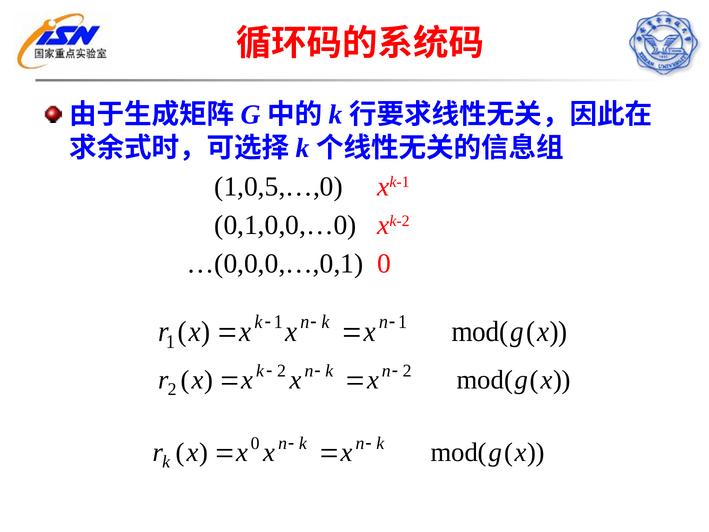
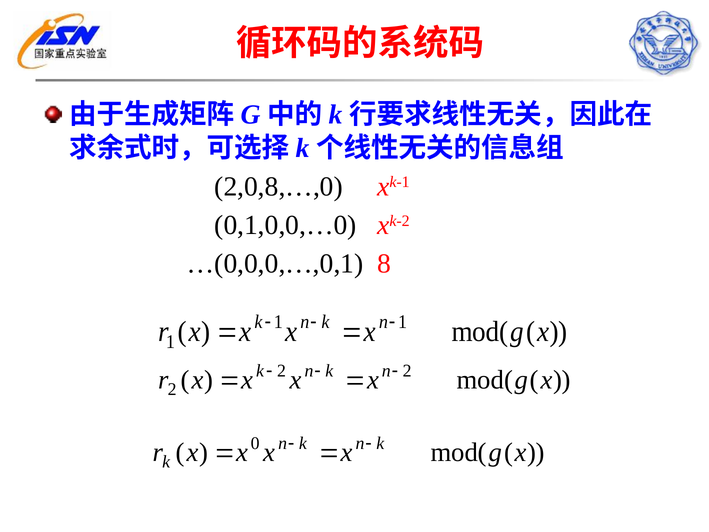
1,0,5,…,0: 1,0,5,…,0 -> 2,0,8,…,0
…(0,0,0,…,0,1 0: 0 -> 8
